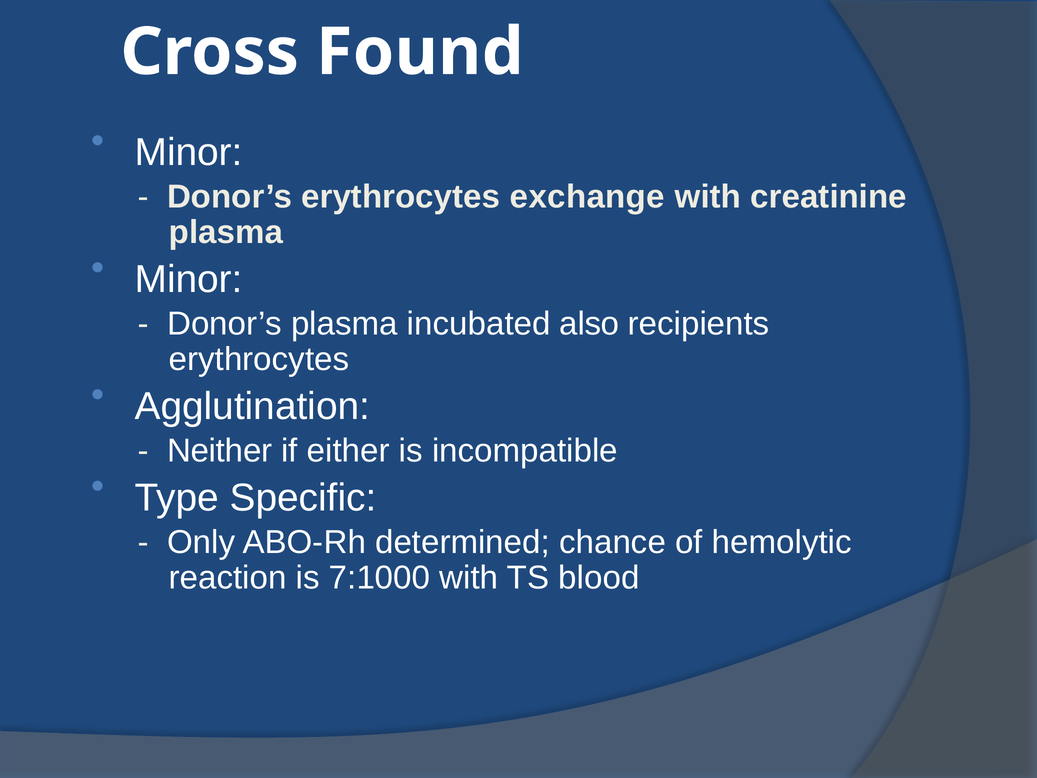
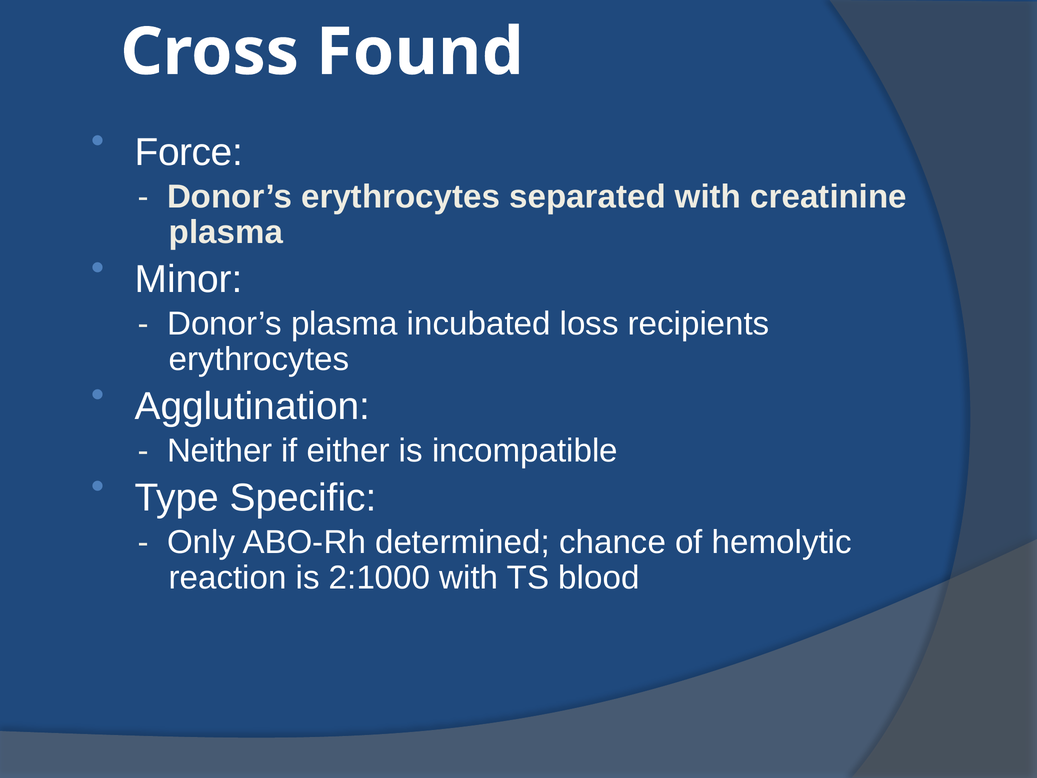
Minor at (189, 152): Minor -> Force
exchange: exchange -> separated
also: also -> loss
7:1000: 7:1000 -> 2:1000
